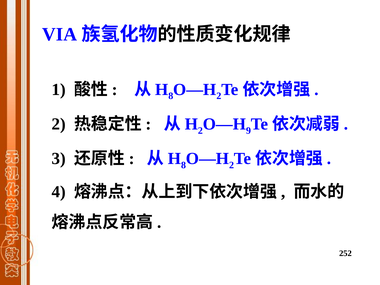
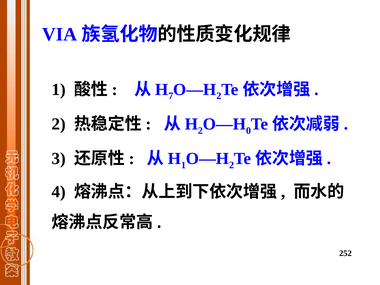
8 at (171, 96): 8 -> 7
9: 9 -> 0
8 at (183, 165): 8 -> 1
